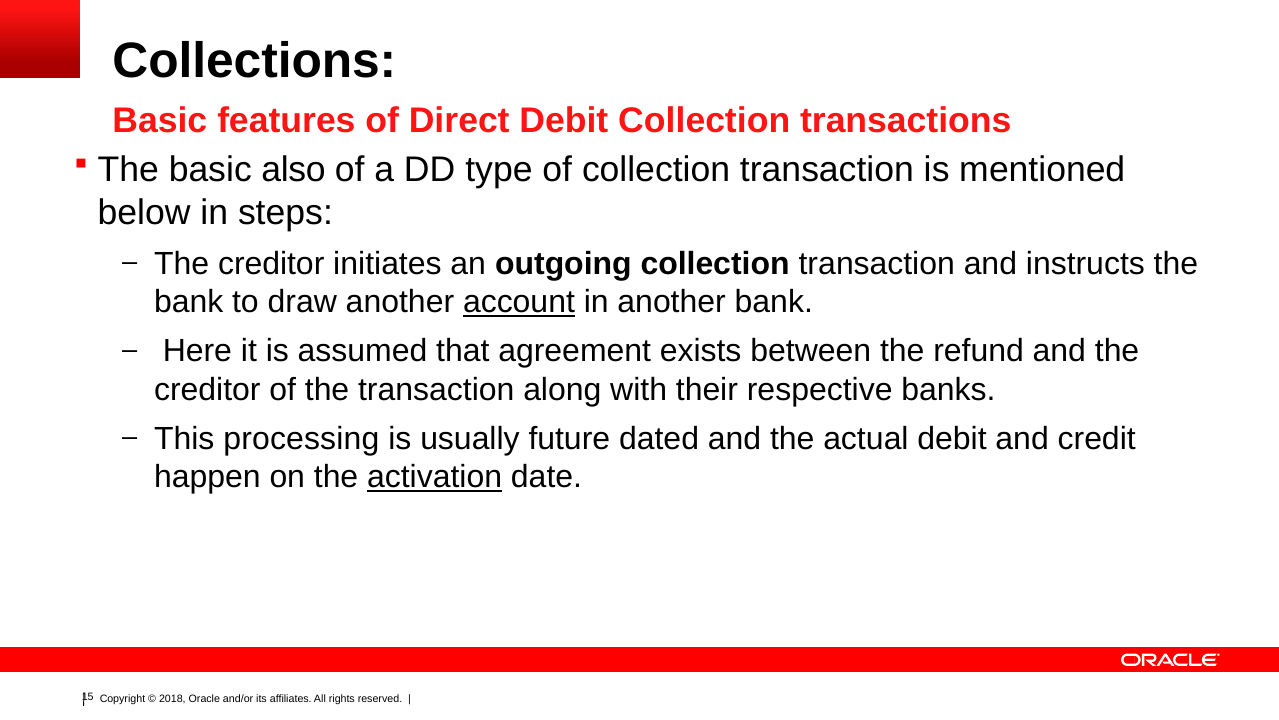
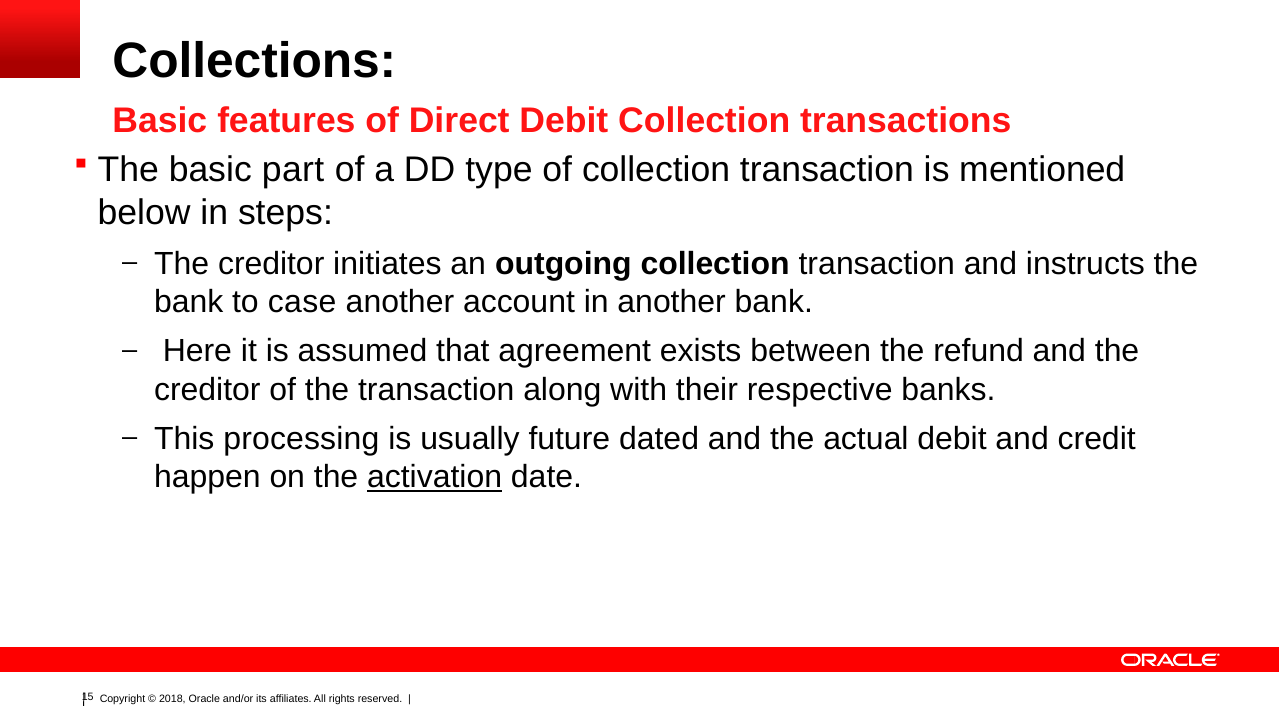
also: also -> part
draw: draw -> case
account underline: present -> none
